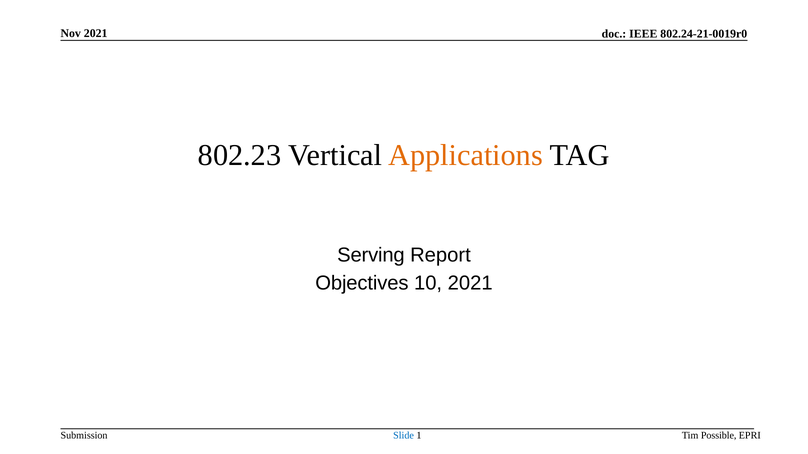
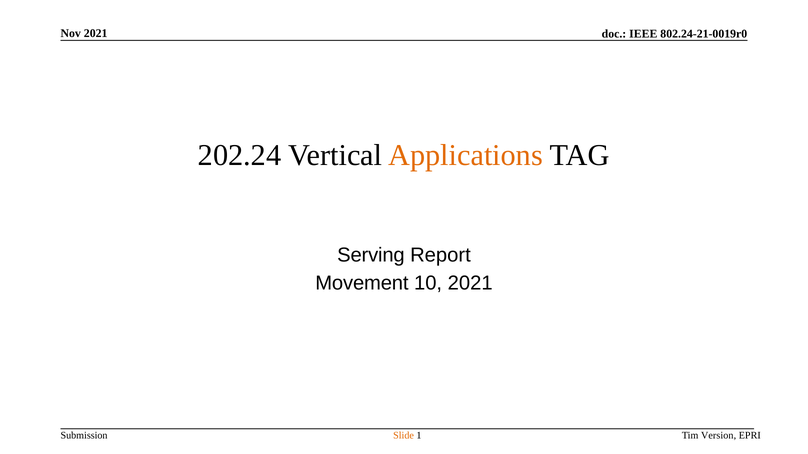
802.23: 802.23 -> 202.24
Objectives: Objectives -> Movement
Slide colour: blue -> orange
Possible: Possible -> Version
